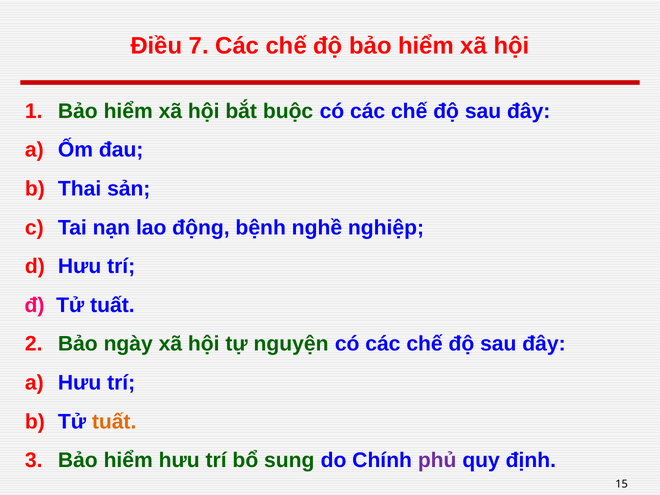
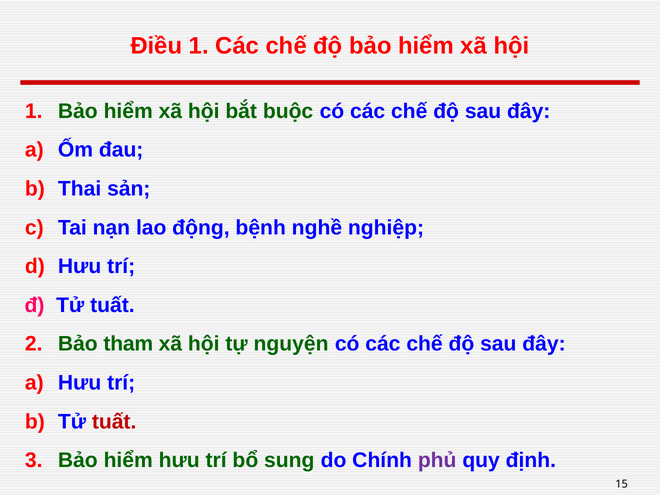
Điều 7: 7 -> 1
ngày: ngày -> tham
tuất at (114, 422) colour: orange -> red
